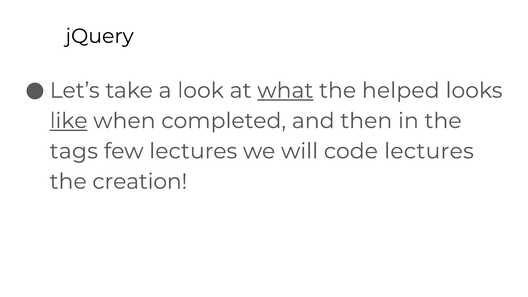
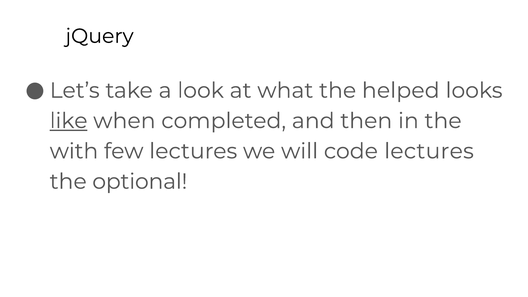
what underline: present -> none
tags: tags -> with
creation: creation -> optional
